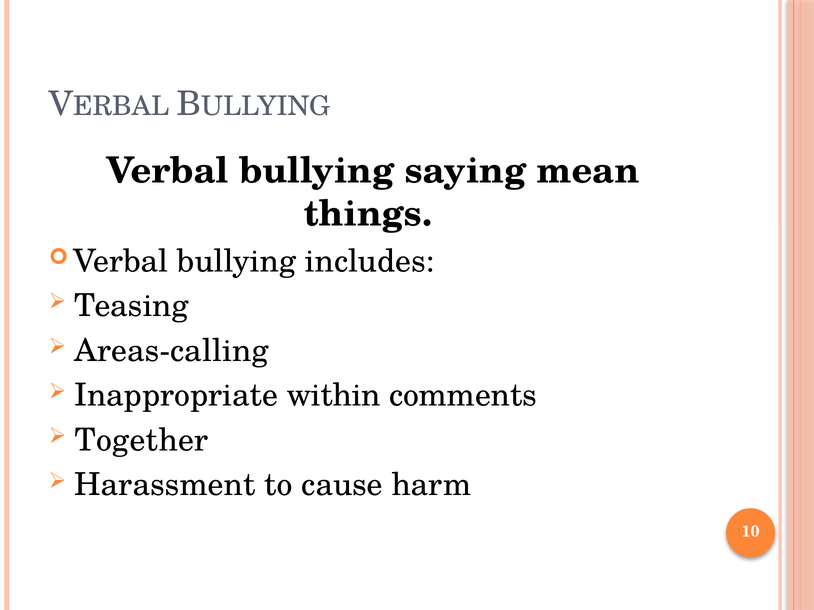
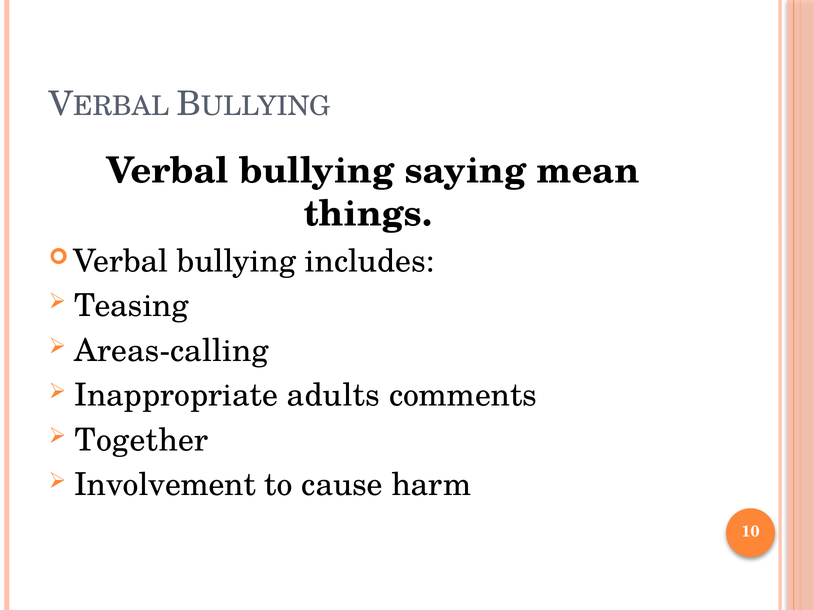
within: within -> adults
Harassment: Harassment -> Involvement
